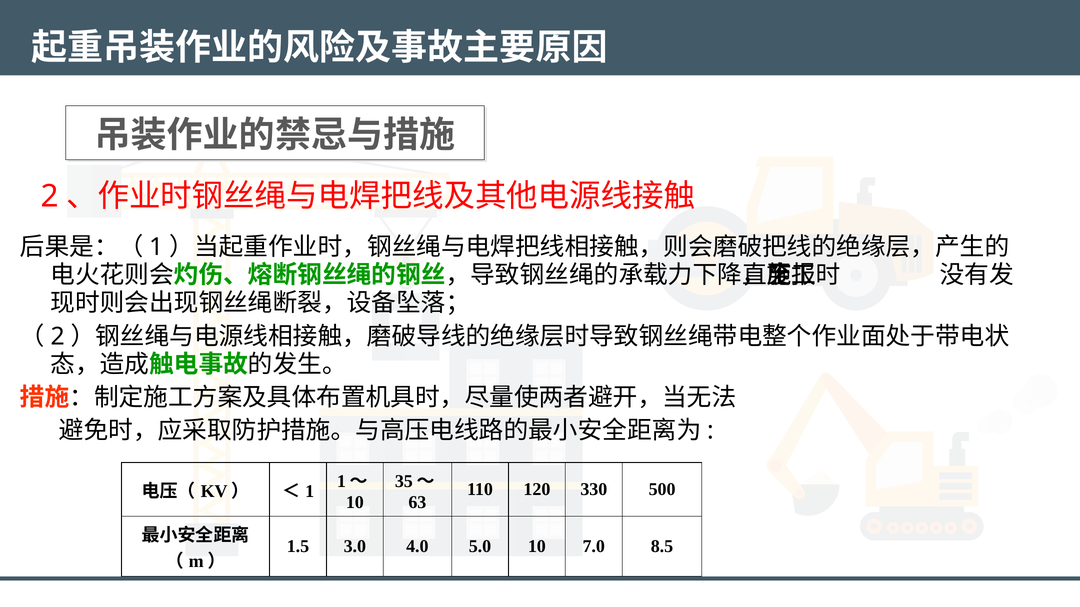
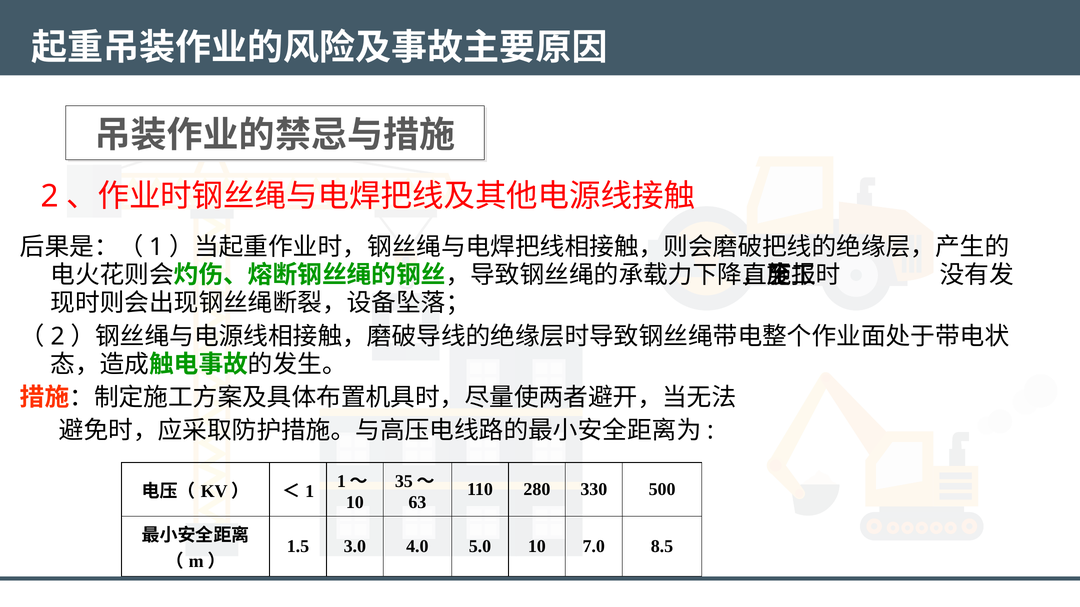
120: 120 -> 280
